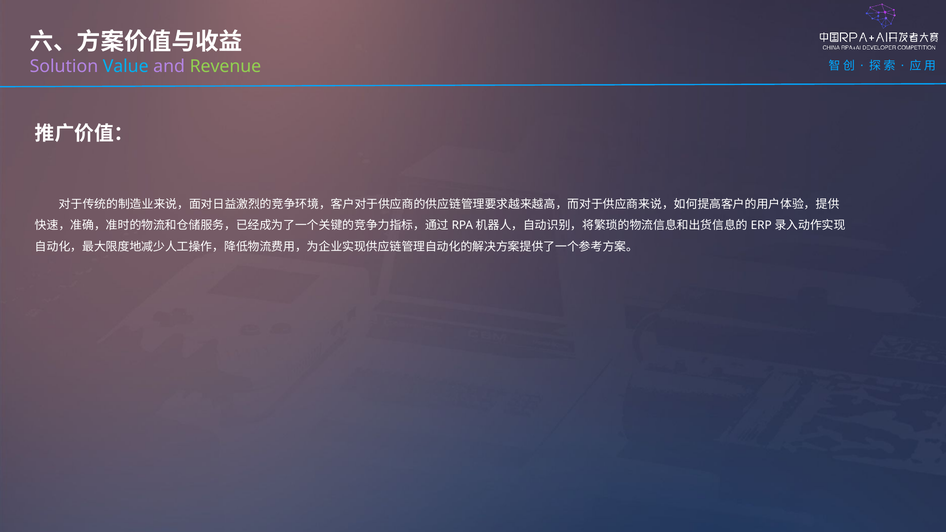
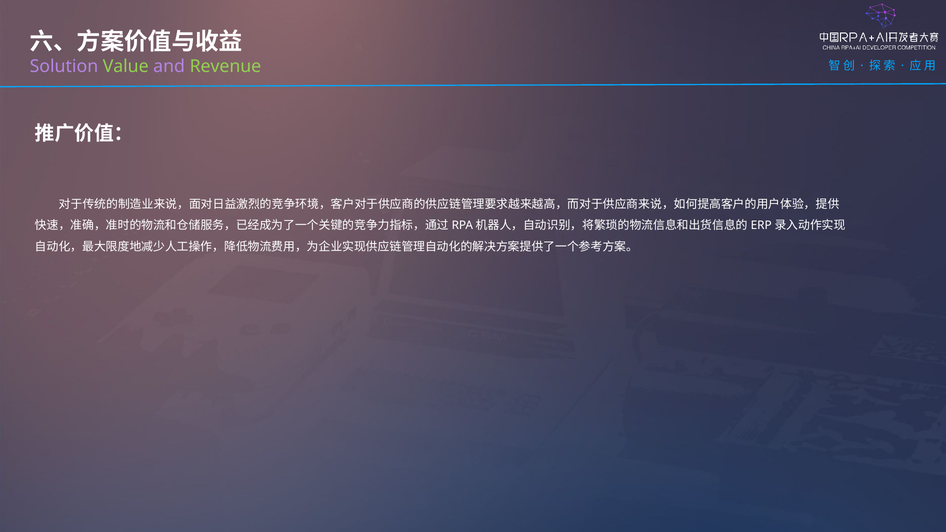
Value colour: light blue -> light green
